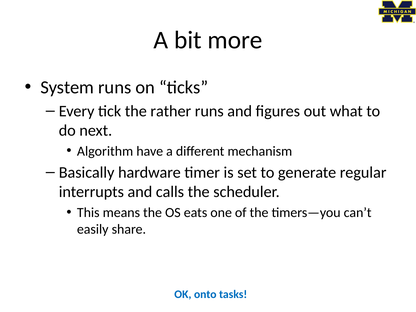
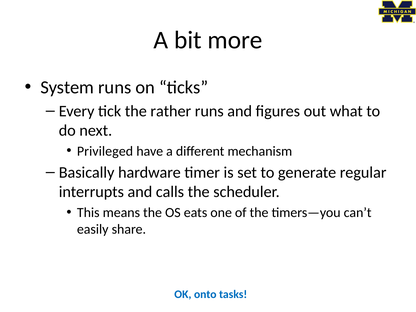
Algorithm: Algorithm -> Privileged
